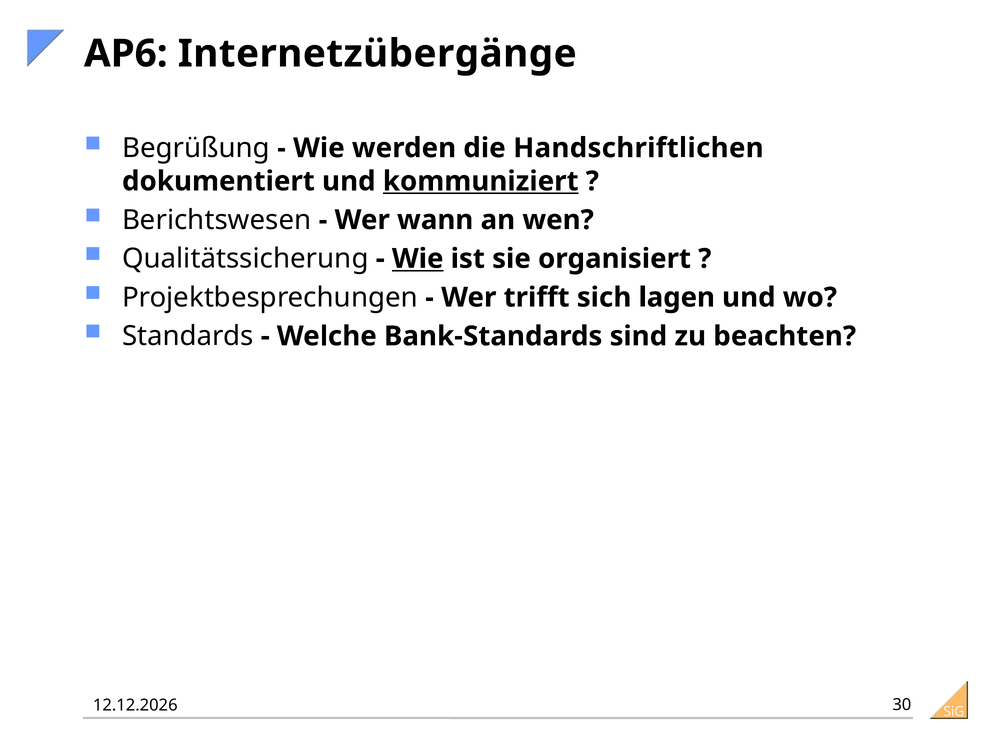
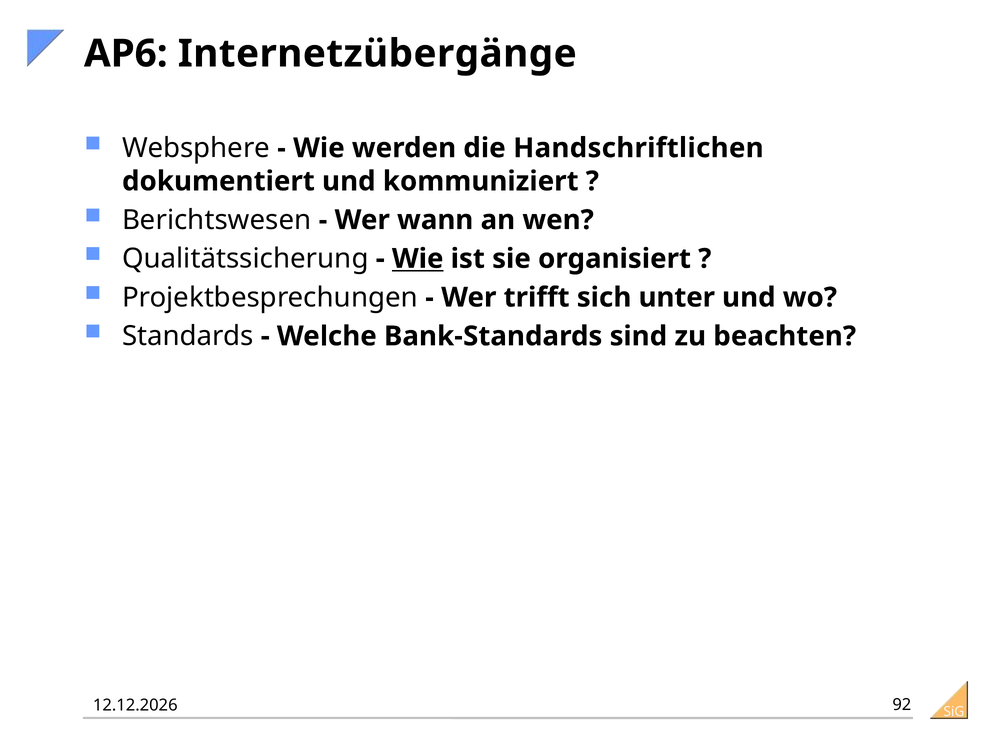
Begrüßung: Begrüßung -> Websphere
kommuniziert underline: present -> none
lagen: lagen -> unter
30: 30 -> 92
